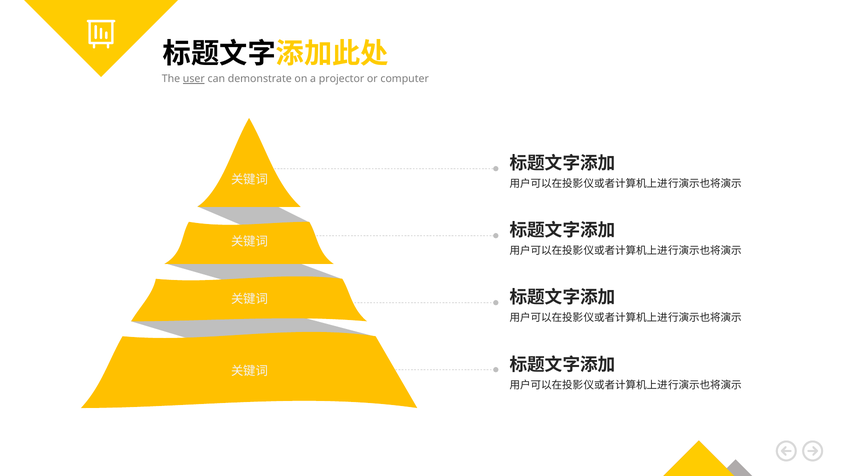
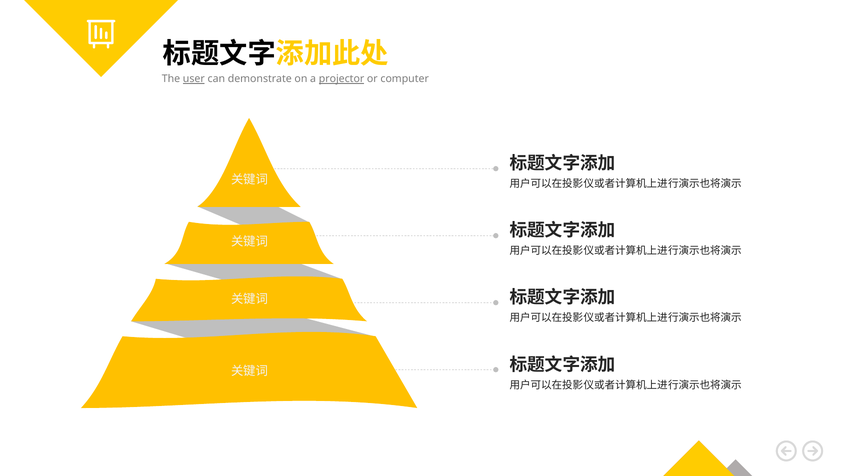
projector underline: none -> present
